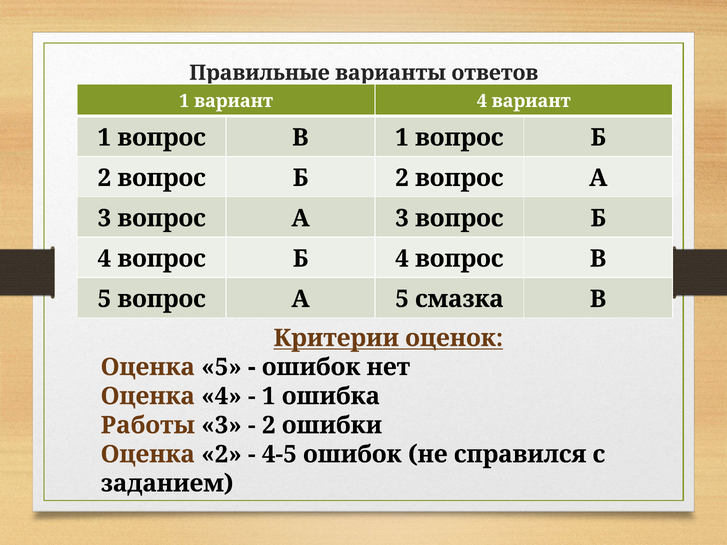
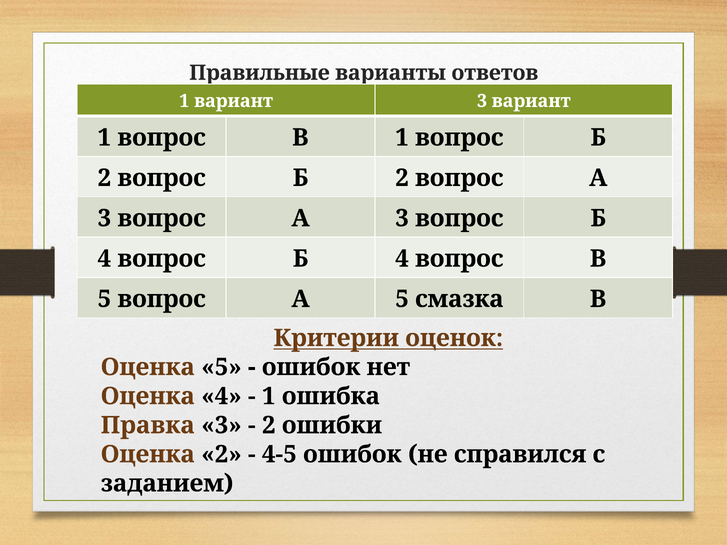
вариант 4: 4 -> 3
Работы: Работы -> Правка
